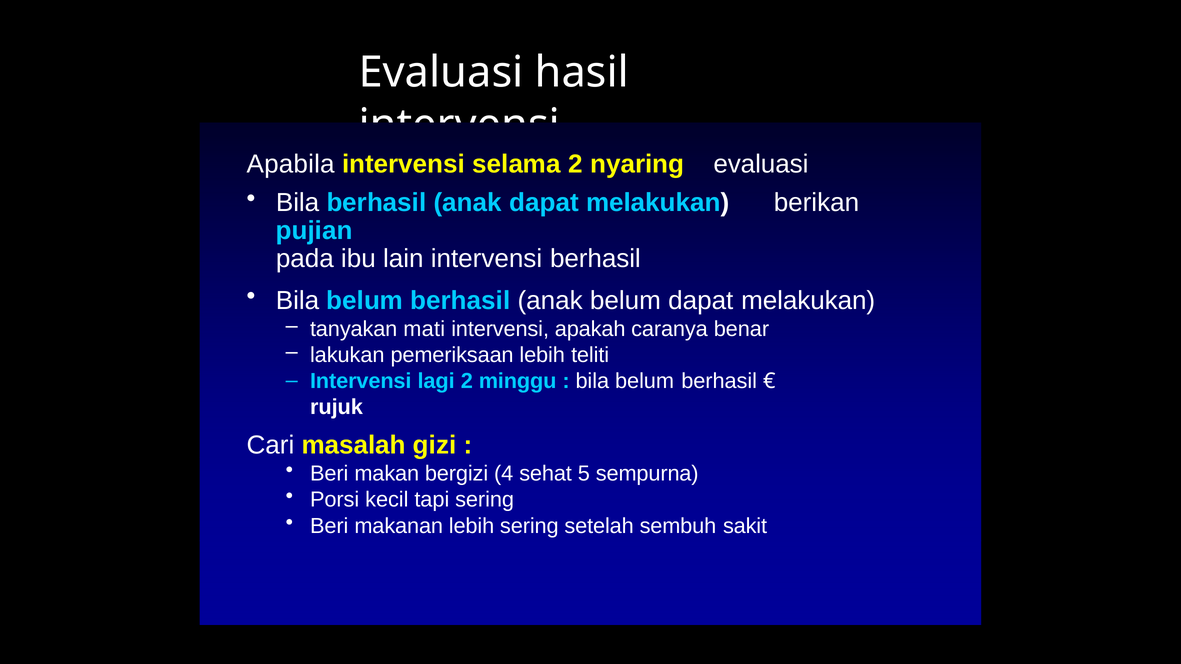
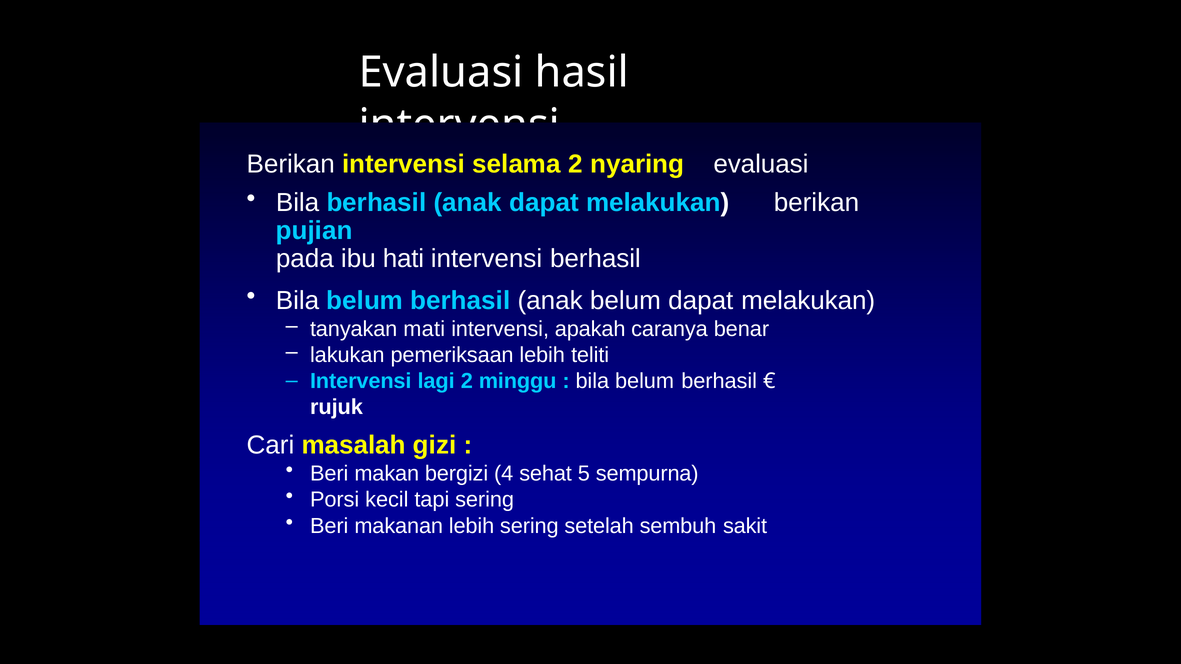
Apabila at (291, 164): Apabila -> Berikan
ibu lain: lain -> hati
